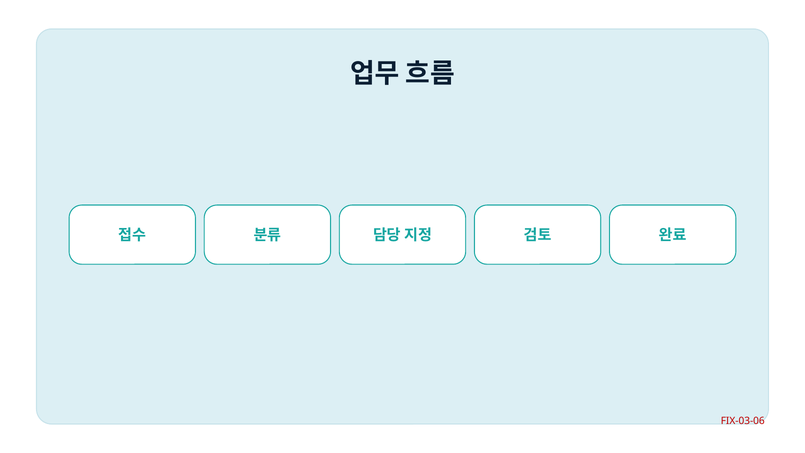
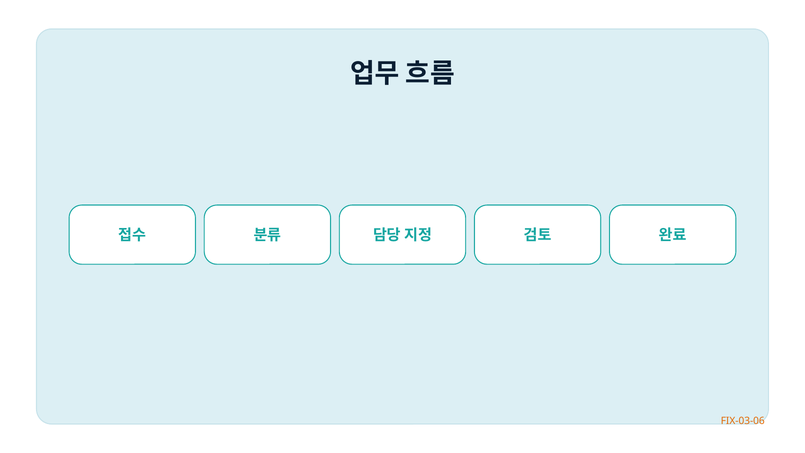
FIX-03-06 colour: red -> orange
